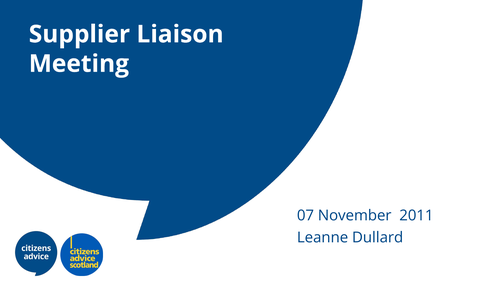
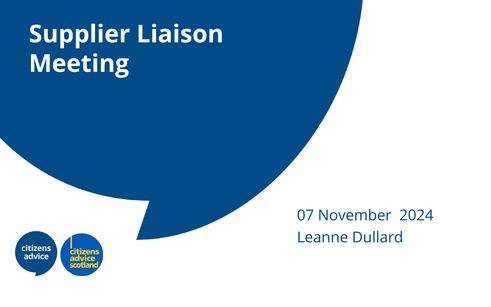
2011: 2011 -> 2024
